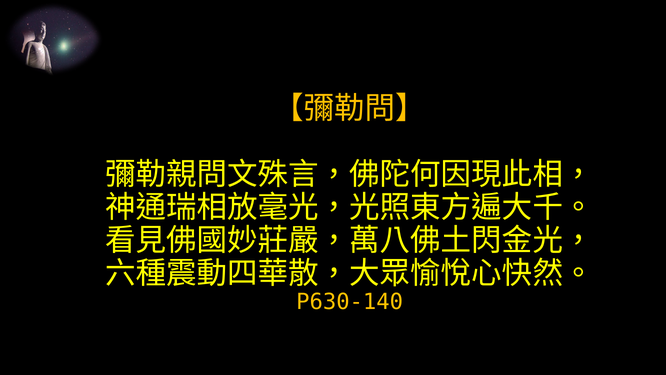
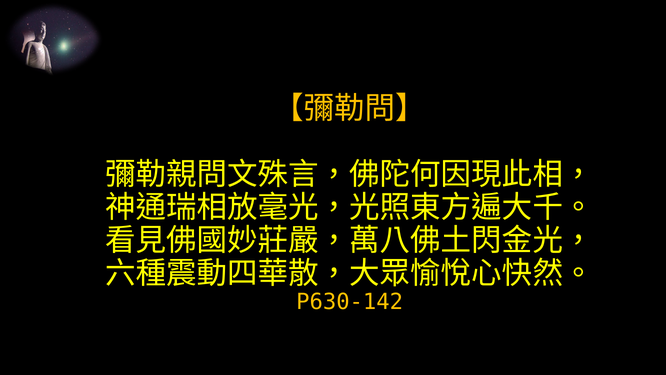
P630-140: P630-140 -> P630-142
